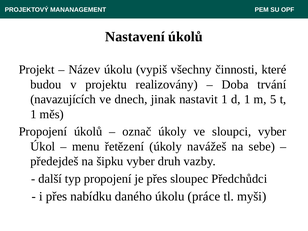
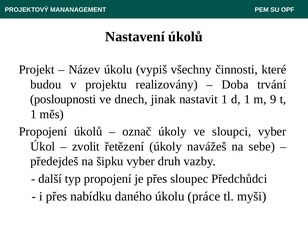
navazujících: navazujících -> posloupnosti
5: 5 -> 9
menu: menu -> zvolit
